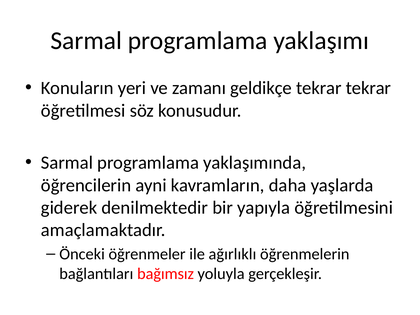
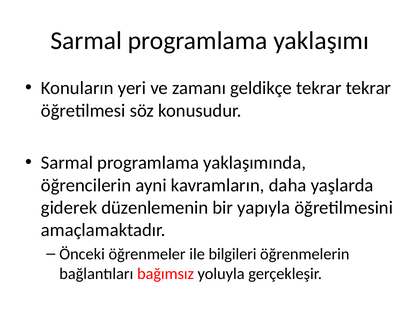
denilmektedir: denilmektedir -> düzenlemenin
ağırlıklı: ağırlıklı -> bilgileri
